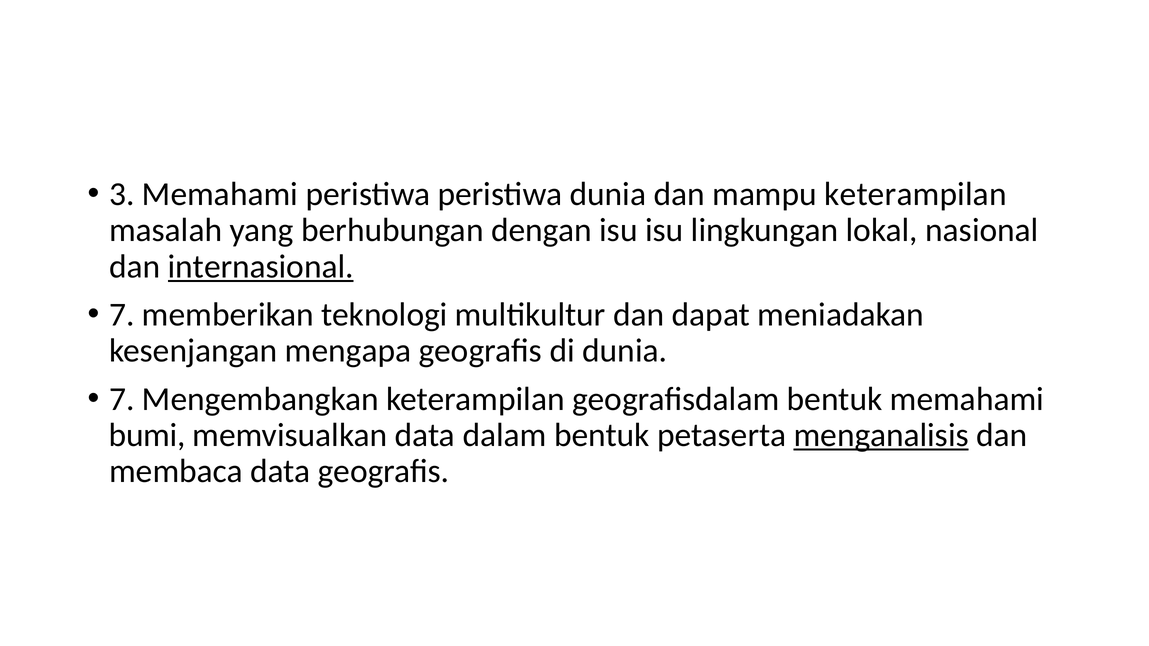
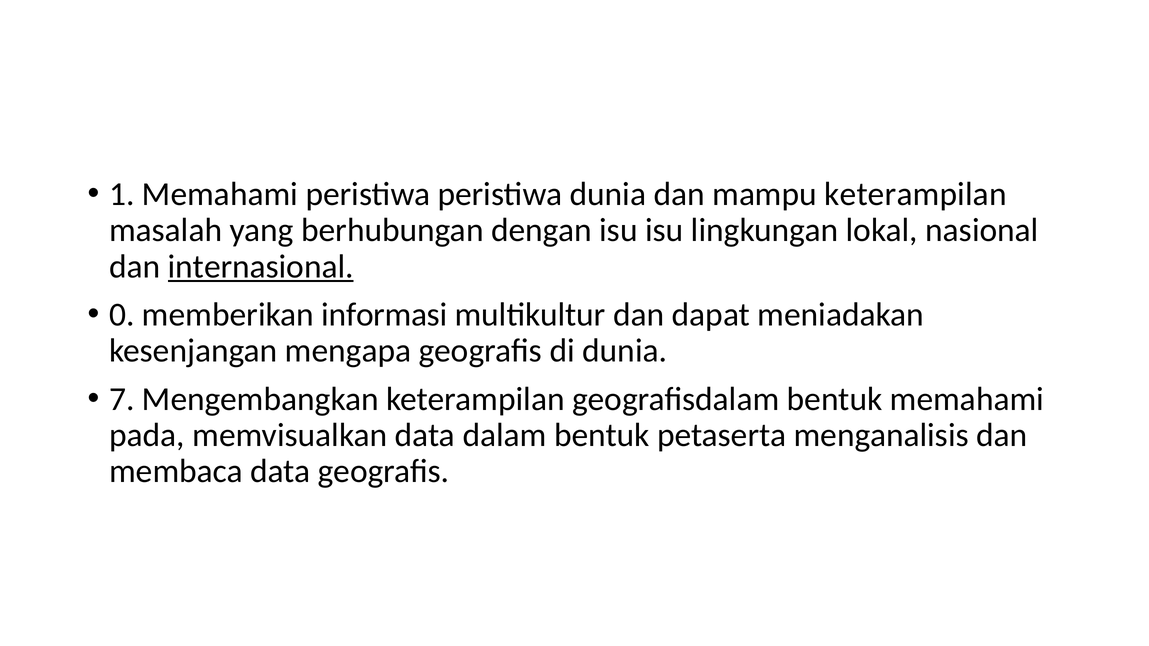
3: 3 -> 1
7 at (122, 315): 7 -> 0
teknologi: teknologi -> informasi
bumi: bumi -> pada
menganalisis underline: present -> none
